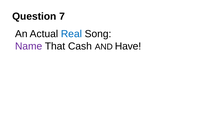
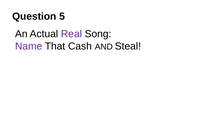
7: 7 -> 5
Real colour: blue -> purple
Have: Have -> Steal
